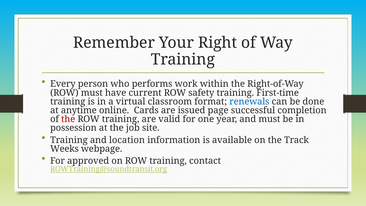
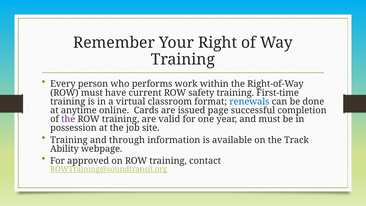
the at (68, 119) colour: red -> purple
location: location -> through
Weeks: Weeks -> Ability
